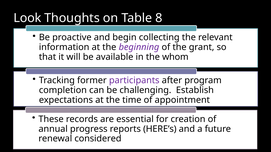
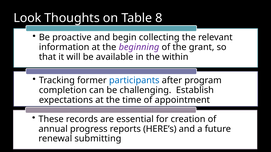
whom: whom -> within
participants colour: purple -> blue
considered: considered -> submitting
